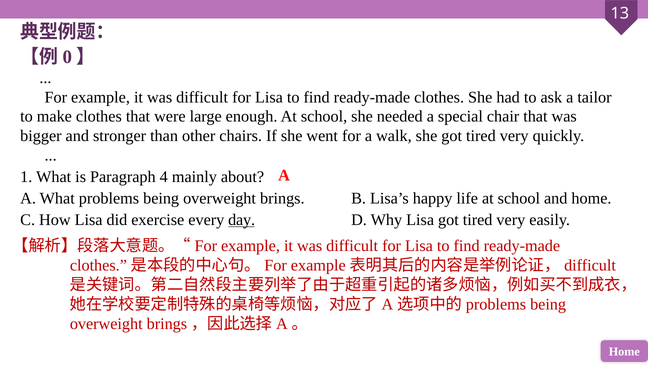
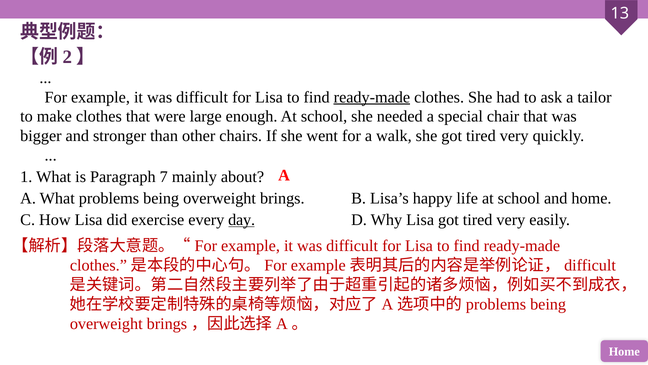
0: 0 -> 2
ready-made at (372, 97) underline: none -> present
4: 4 -> 7
